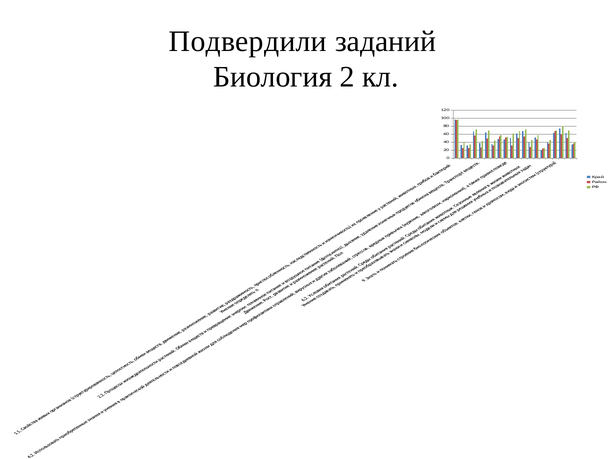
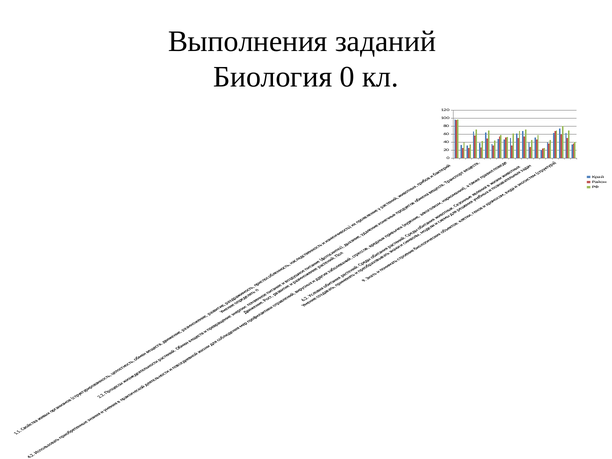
Подвердили: Подвердили -> Выполнения
Биология 2: 2 -> 0
